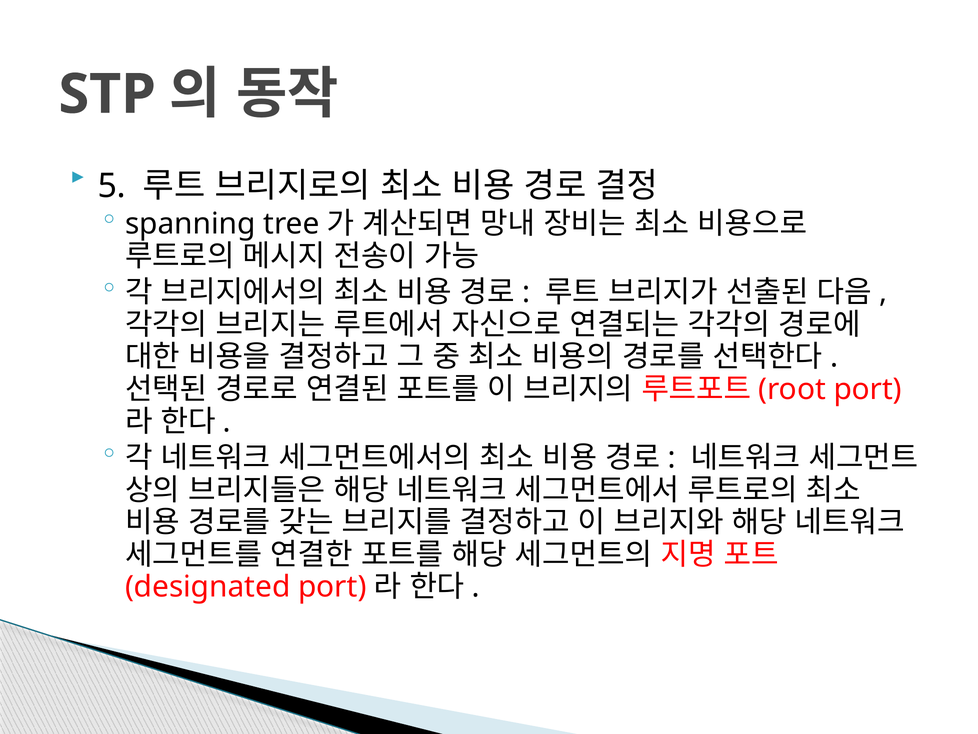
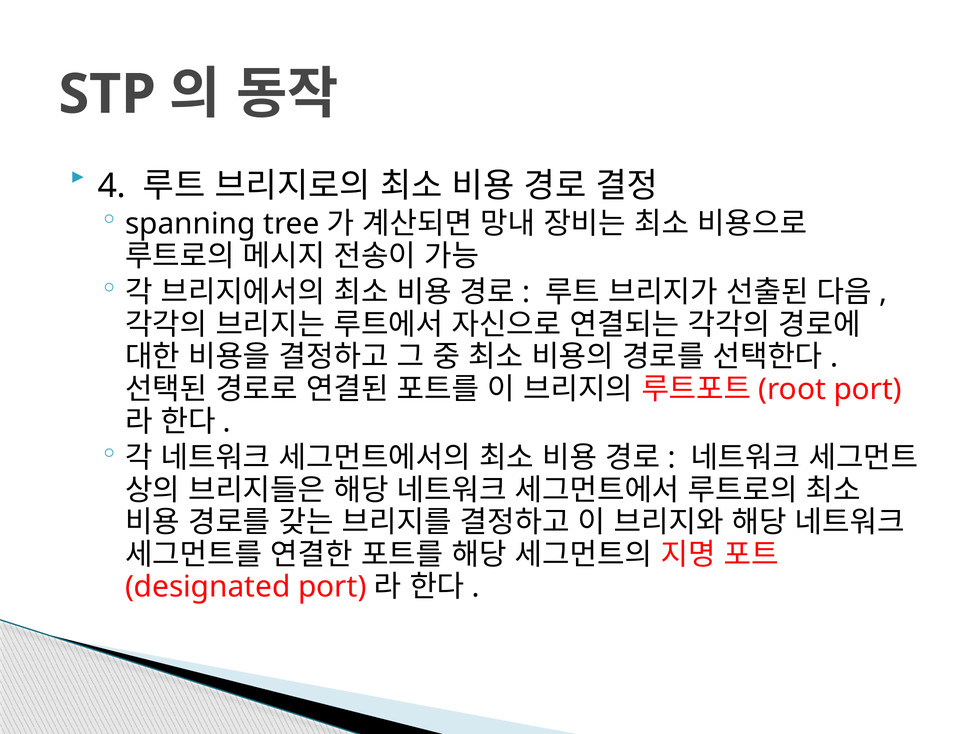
5: 5 -> 4
